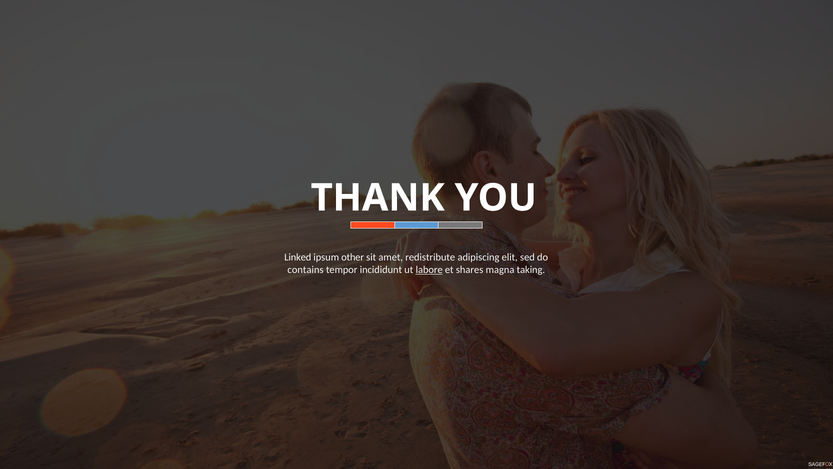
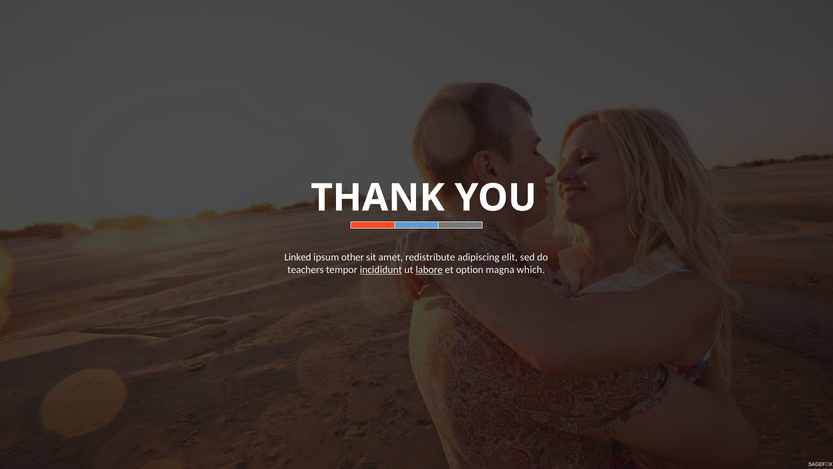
contains: contains -> teachers
incididunt underline: none -> present
shares: shares -> option
taking: taking -> which
